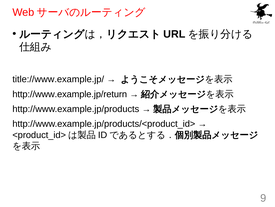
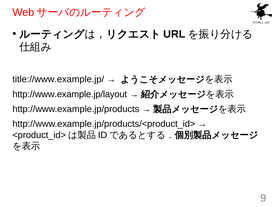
http://www.example.jp/return: http://www.example.jp/return -> http://www.example.jp/layout
